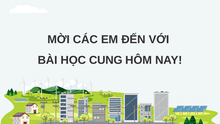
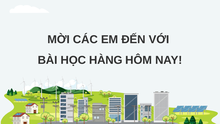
CUNG: CUNG -> HÀNG
